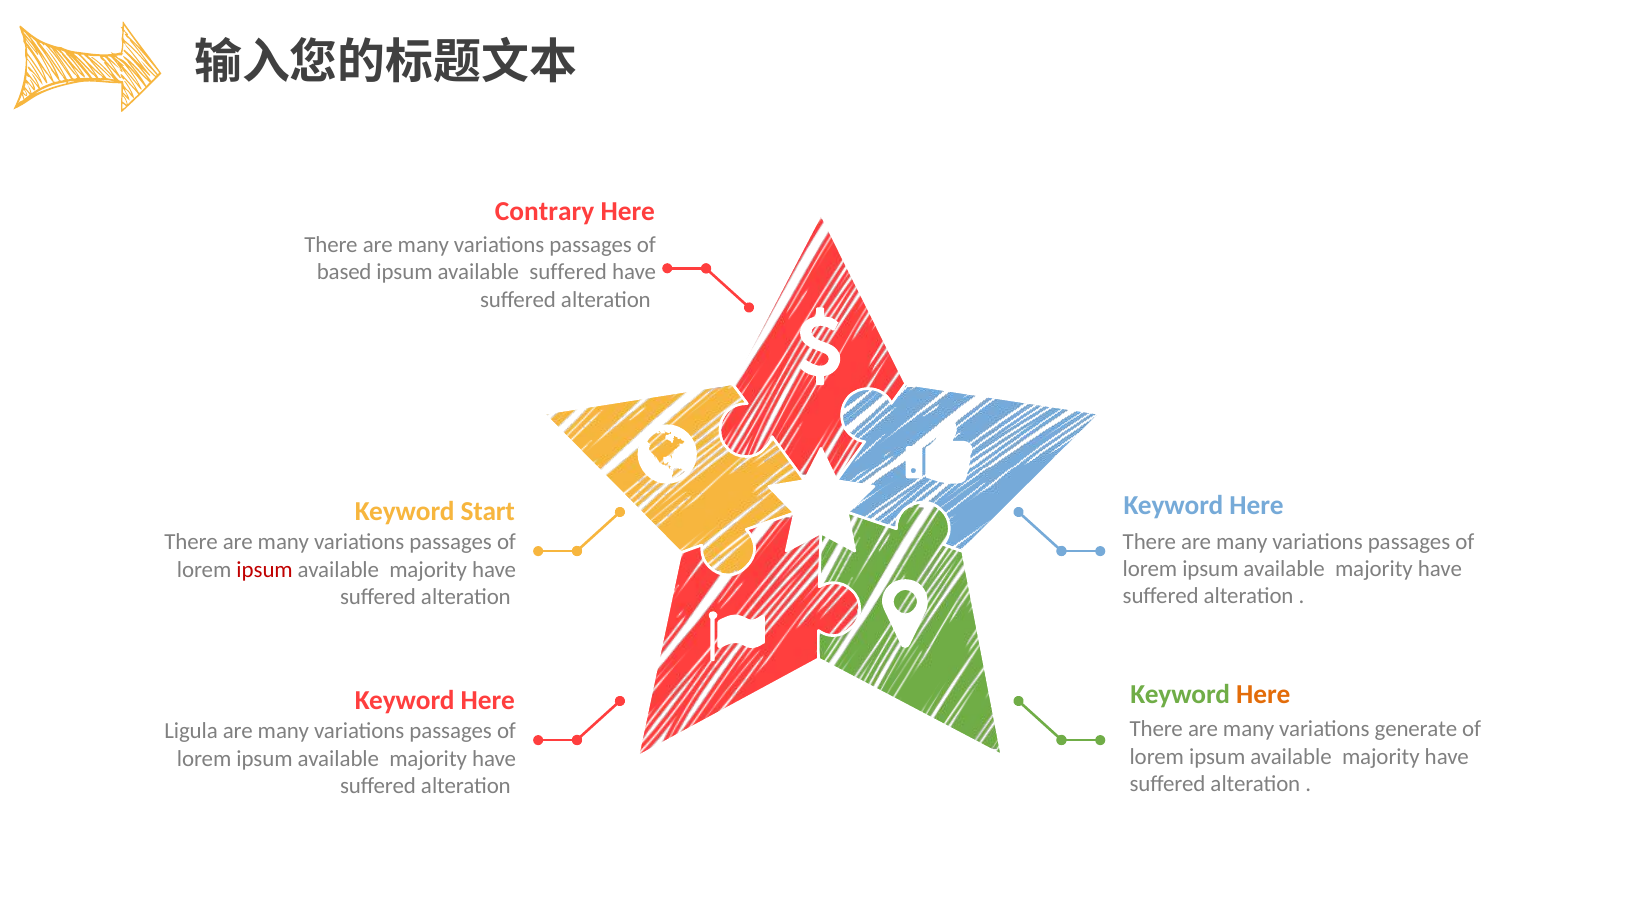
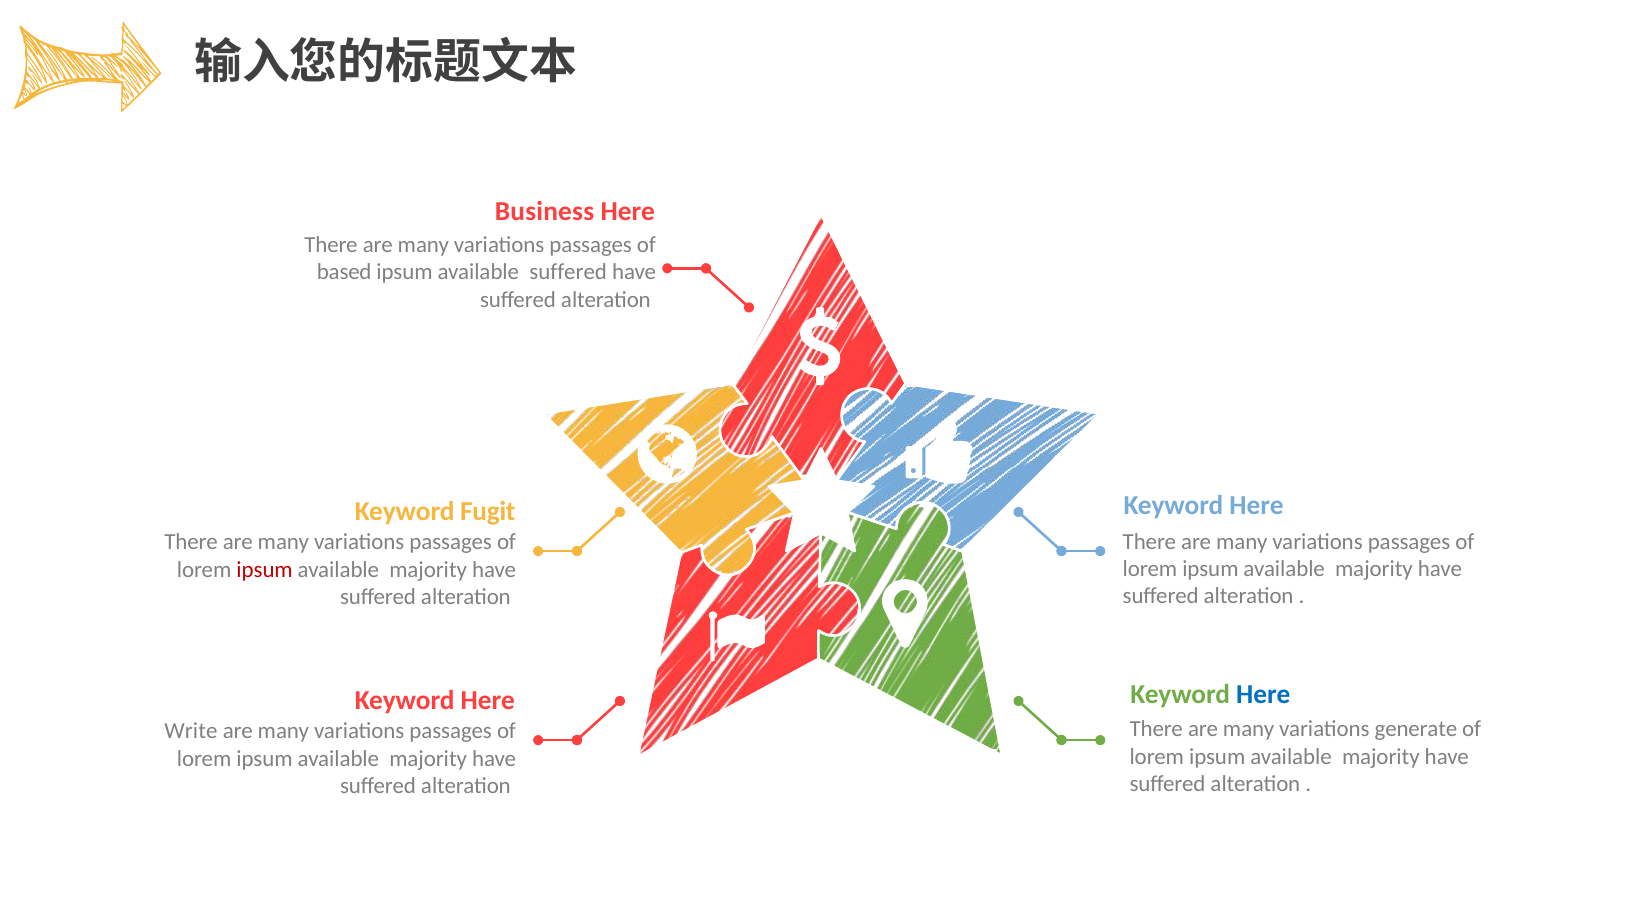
Contrary: Contrary -> Business
Start: Start -> Fugit
Here at (1263, 694) colour: orange -> blue
Ligula: Ligula -> Write
